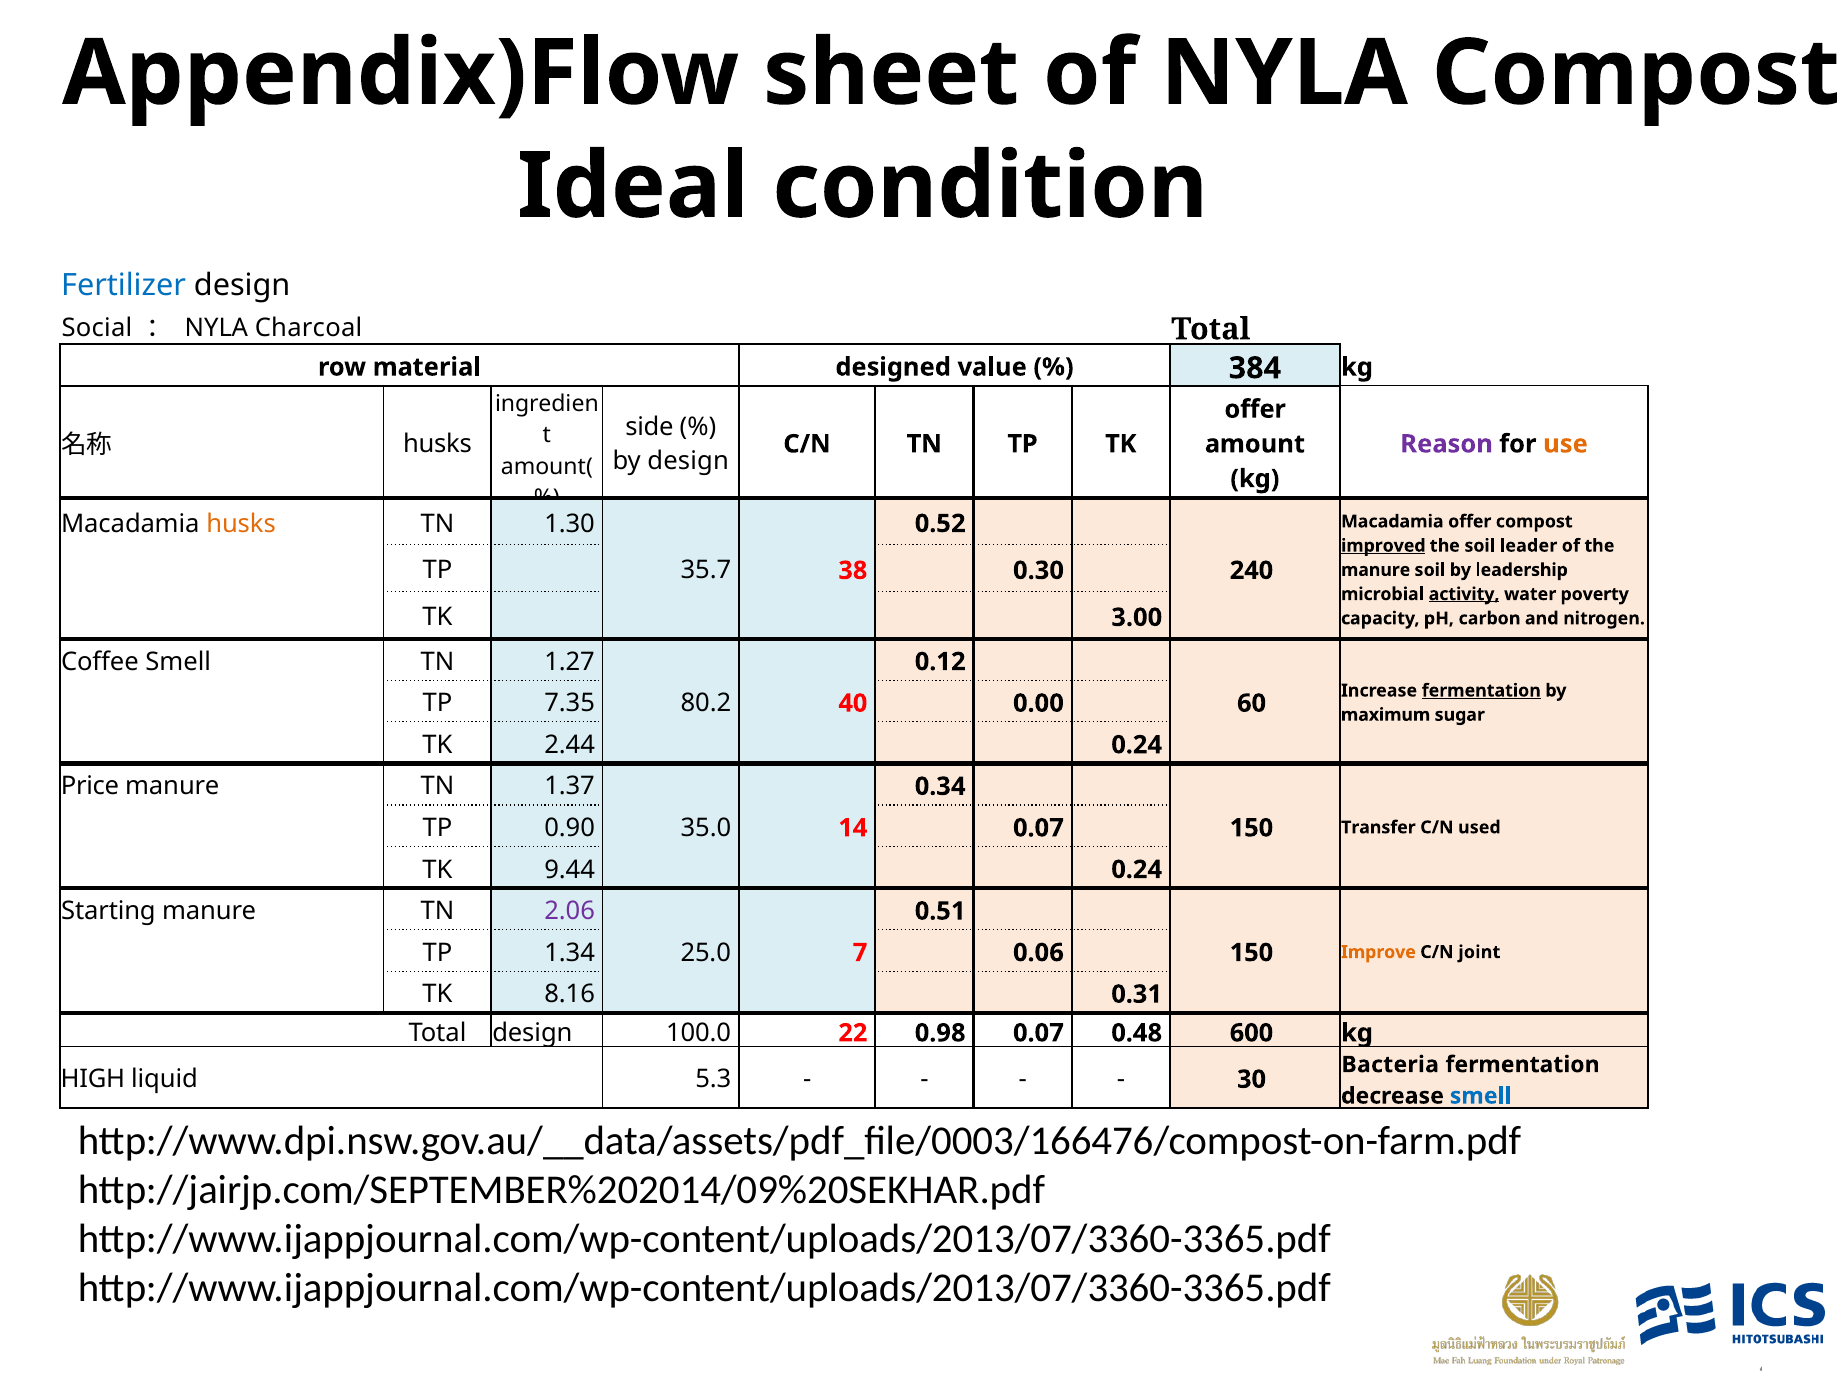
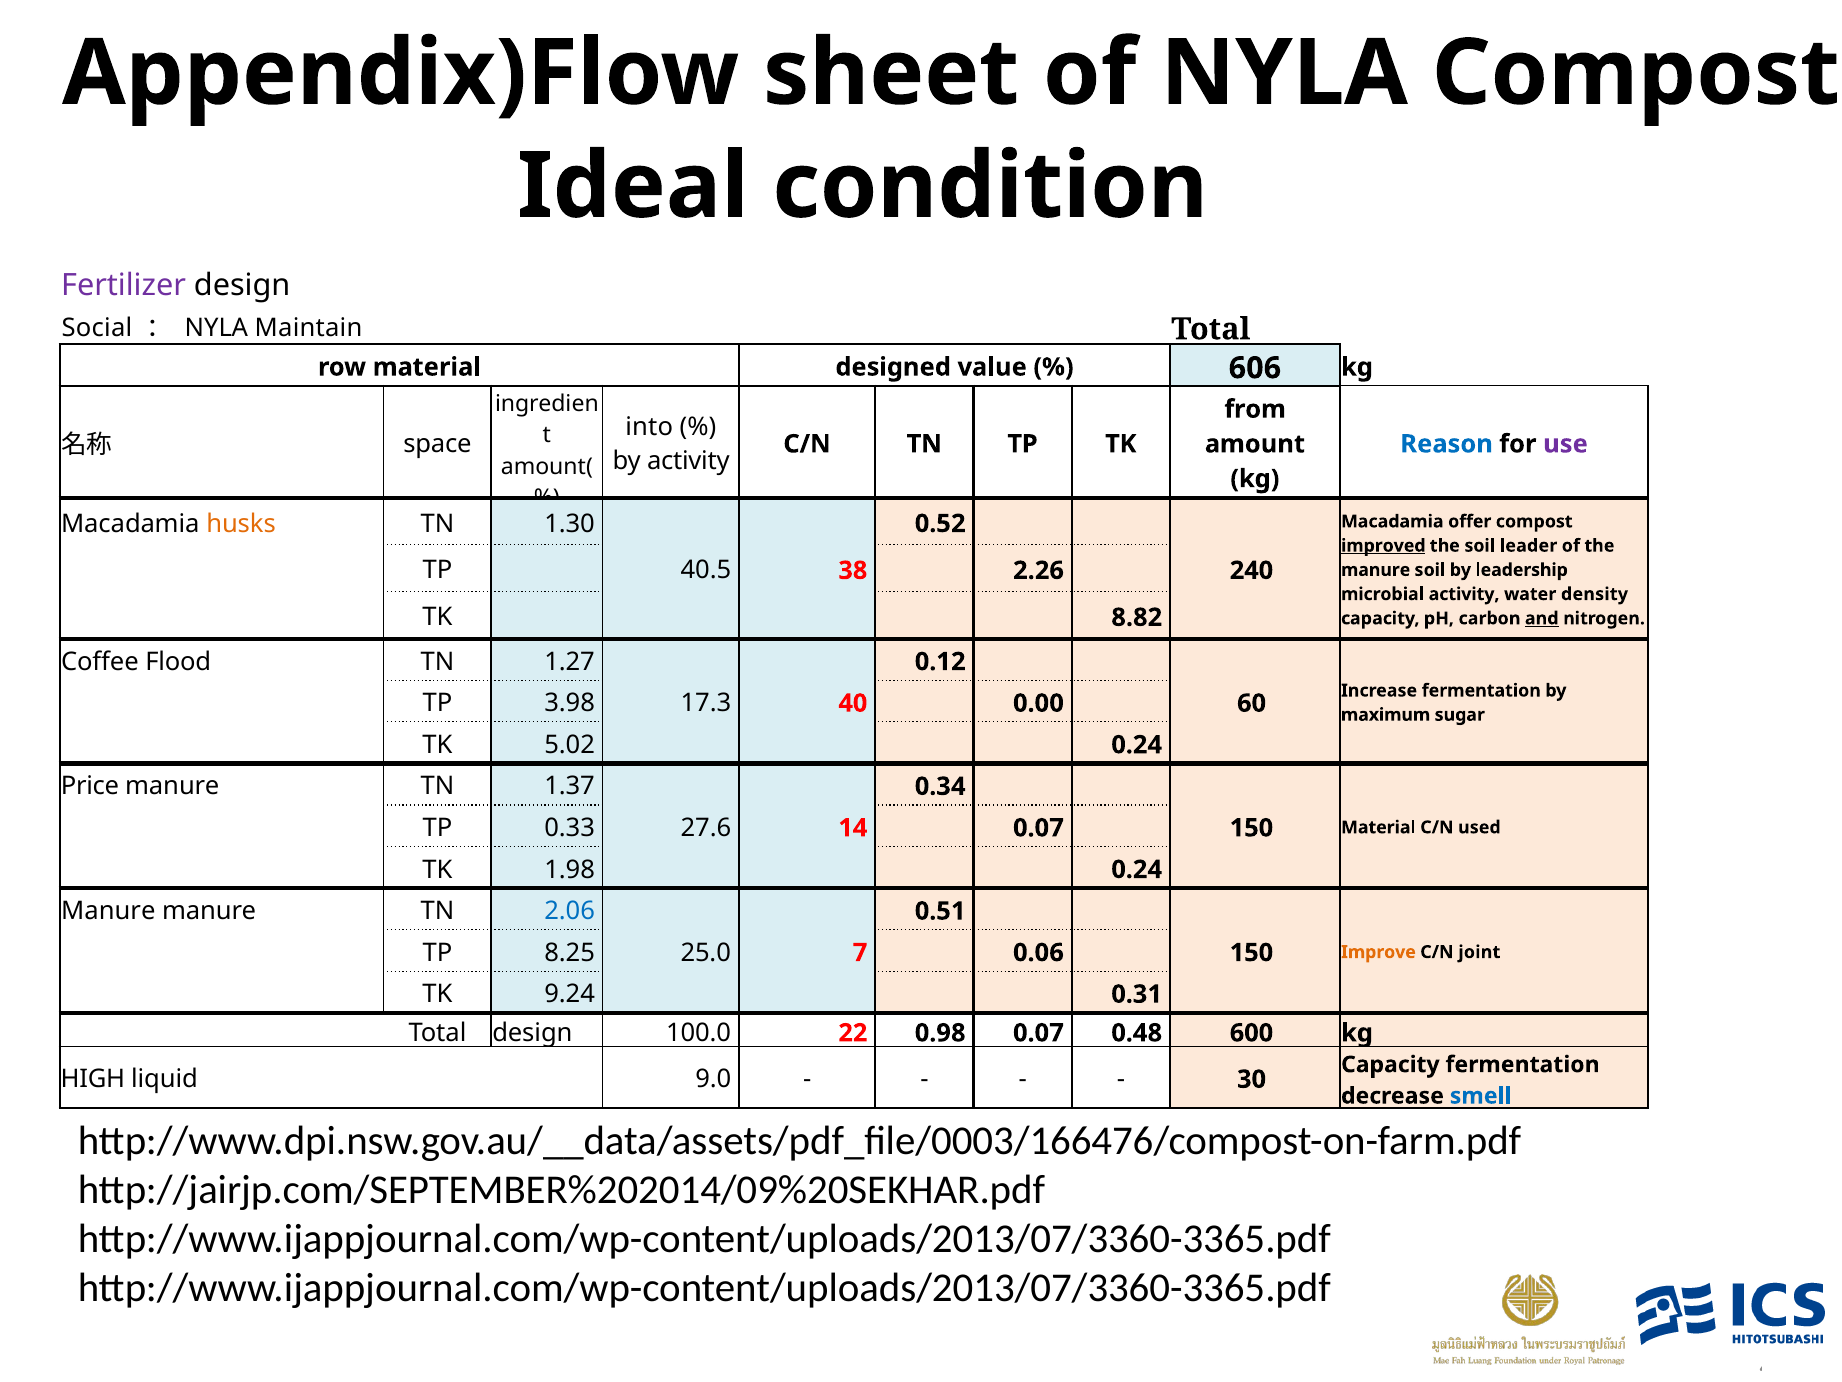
Fertilizer colour: blue -> purple
Charcoal: Charcoal -> Maintain
384: 384 -> 606
offer at (1255, 409): offer -> from
side: side -> into
husks at (438, 444): husks -> space
Reason colour: purple -> blue
use colour: orange -> purple
by design: design -> activity
35.7: 35.7 -> 40.5
0.30: 0.30 -> 2.26
activity at (1464, 594) underline: present -> none
poverty: poverty -> density
3.00: 3.00 -> 8.82
and underline: none -> present
Coffee Smell: Smell -> Flood
fermentation at (1481, 690) underline: present -> none
7.35: 7.35 -> 3.98
80.2: 80.2 -> 17.3
2.44: 2.44 -> 5.02
0.90: 0.90 -> 0.33
35.0: 35.0 -> 27.6
Transfer at (1378, 827): Transfer -> Material
9.44: 9.44 -> 1.98
Starting at (108, 911): Starting -> Manure
2.06 colour: purple -> blue
1.34: 1.34 -> 8.25
8.16: 8.16 -> 9.24
Bacteria at (1390, 1064): Bacteria -> Capacity
5.3: 5.3 -> 9.0
